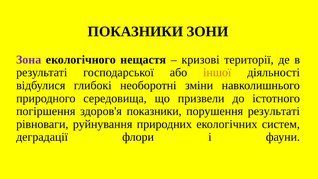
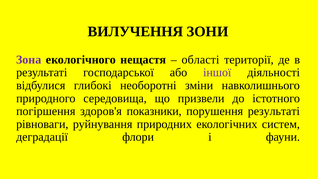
ПОКАЗНИКИ at (135, 32): ПОКАЗНИКИ -> ВИЛУЧЕННЯ
кризові: кризові -> області
іншої colour: orange -> purple
